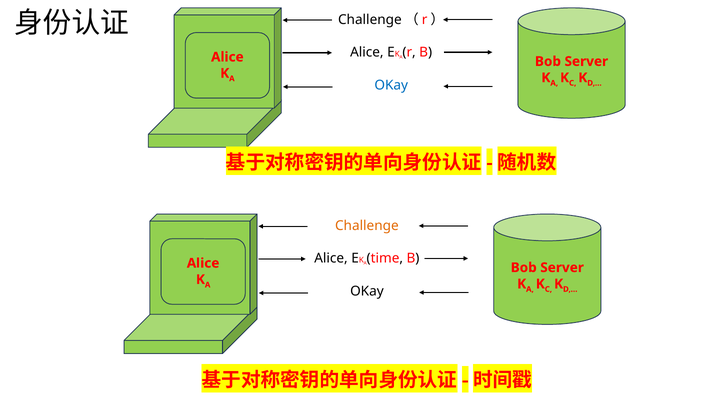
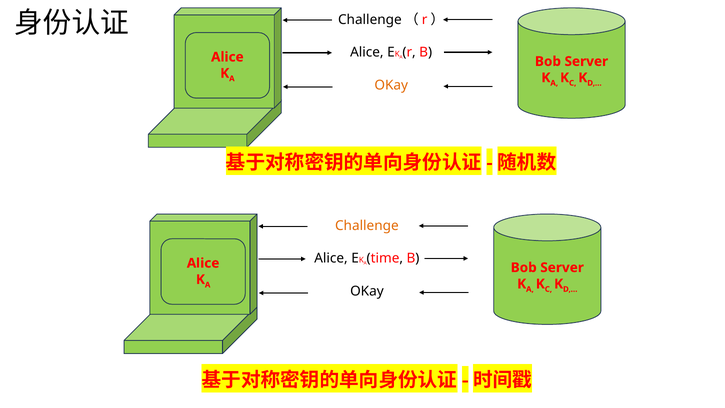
OKay at (391, 85) colour: blue -> orange
